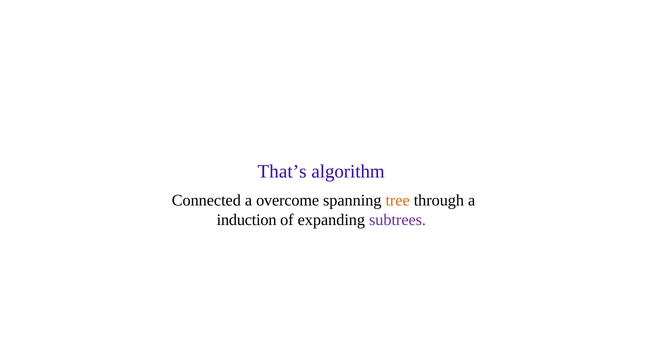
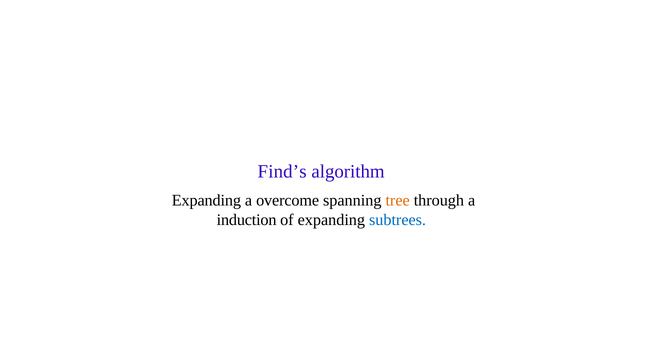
That’s: That’s -> Find’s
Connected at (206, 201): Connected -> Expanding
subtrees colour: purple -> blue
